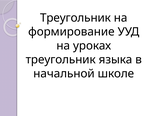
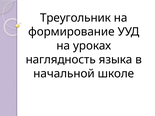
треугольник at (61, 60): треугольник -> наглядность
